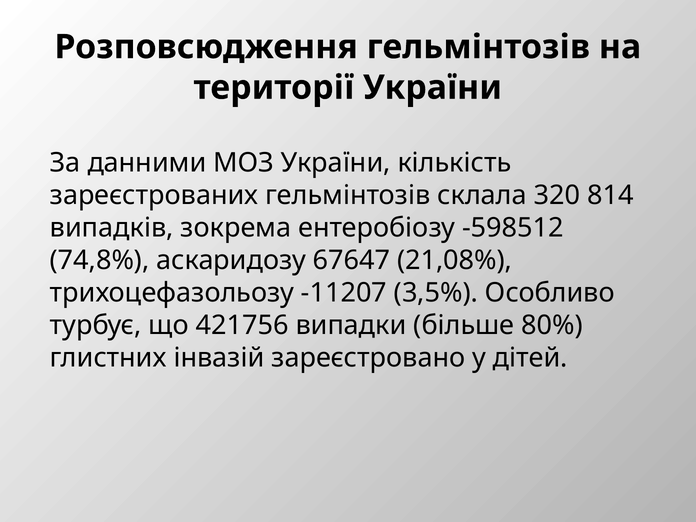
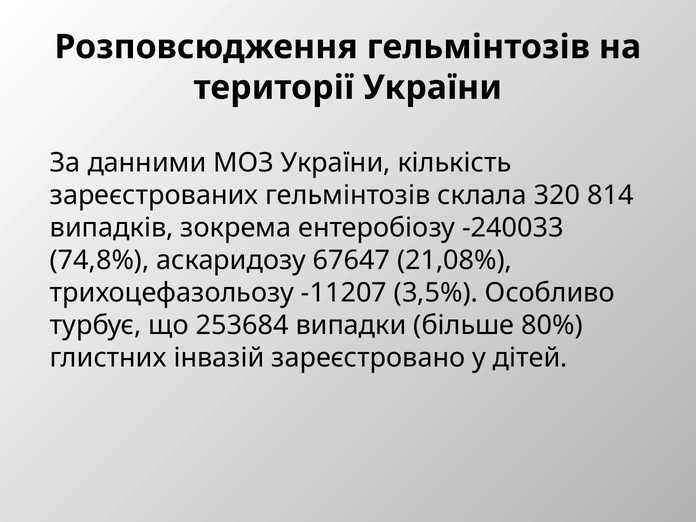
-598512: -598512 -> -240033
421756: 421756 -> 253684
